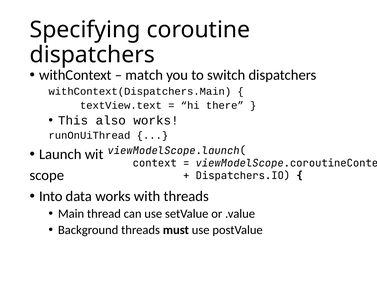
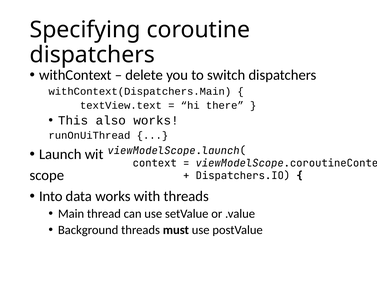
match: match -> delete
